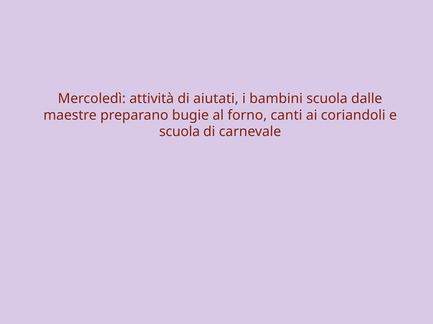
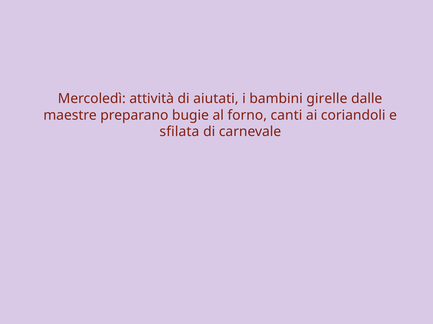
bambini scuola: scuola -> girelle
scuola at (180, 132): scuola -> sfilata
